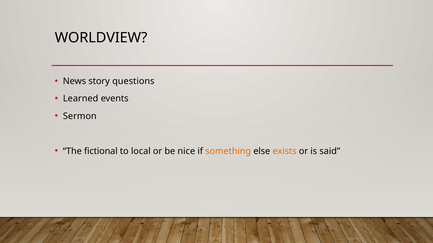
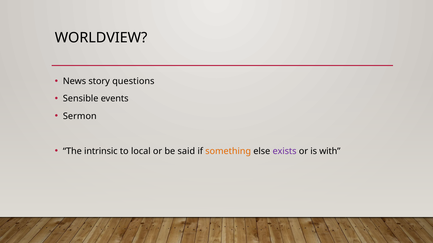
Learned: Learned -> Sensible
fictional: fictional -> intrinsic
nice: nice -> said
exists colour: orange -> purple
said: said -> with
